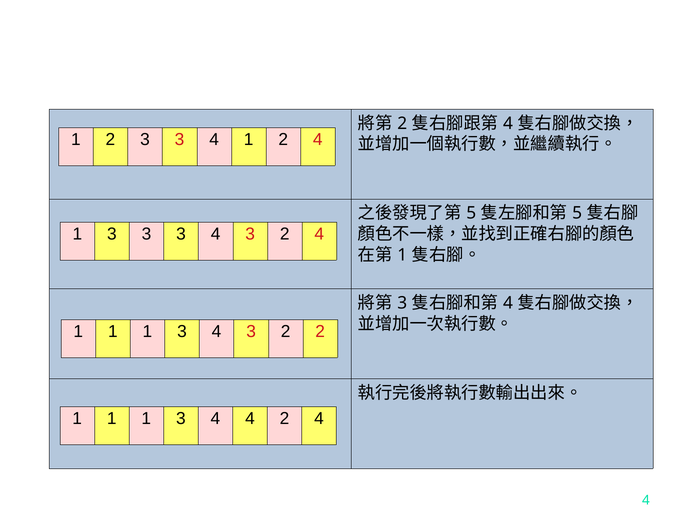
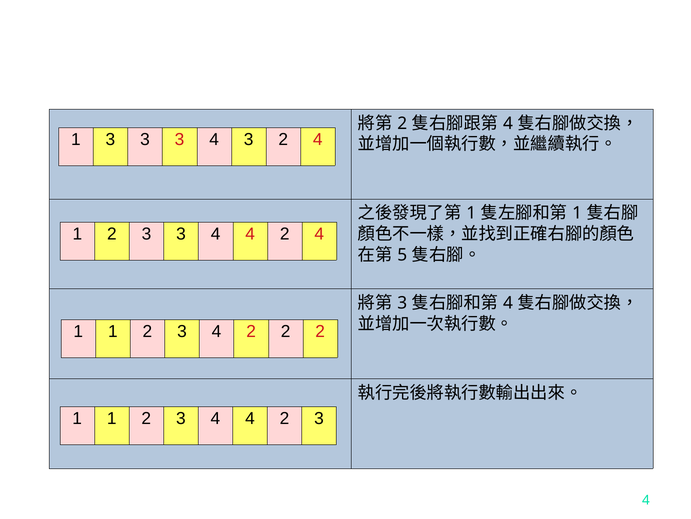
2 at (110, 139): 2 -> 3
3 4 1: 1 -> 3
5 at (471, 213): 5 -> 1
5 at (577, 213): 5 -> 1
3 at (112, 234): 3 -> 2
3 3 4 3: 3 -> 4
1 at (402, 255): 1 -> 5
1 at (147, 331): 1 -> 2
3 at (251, 331): 3 -> 2
1 at (146, 418): 1 -> 2
4 2 4: 4 -> 3
